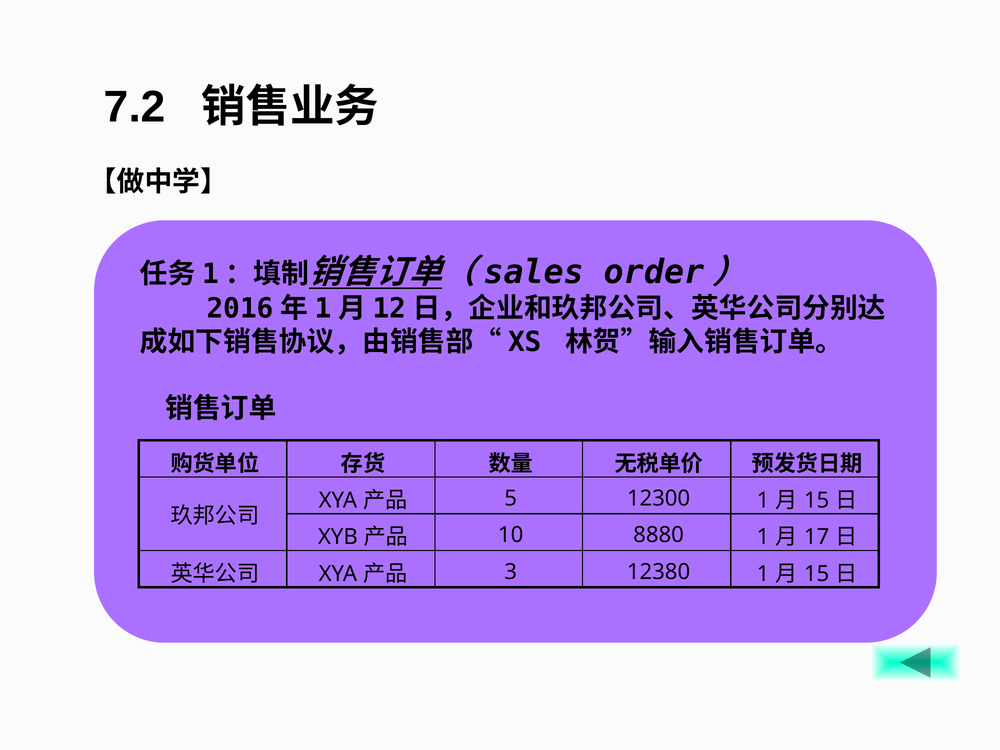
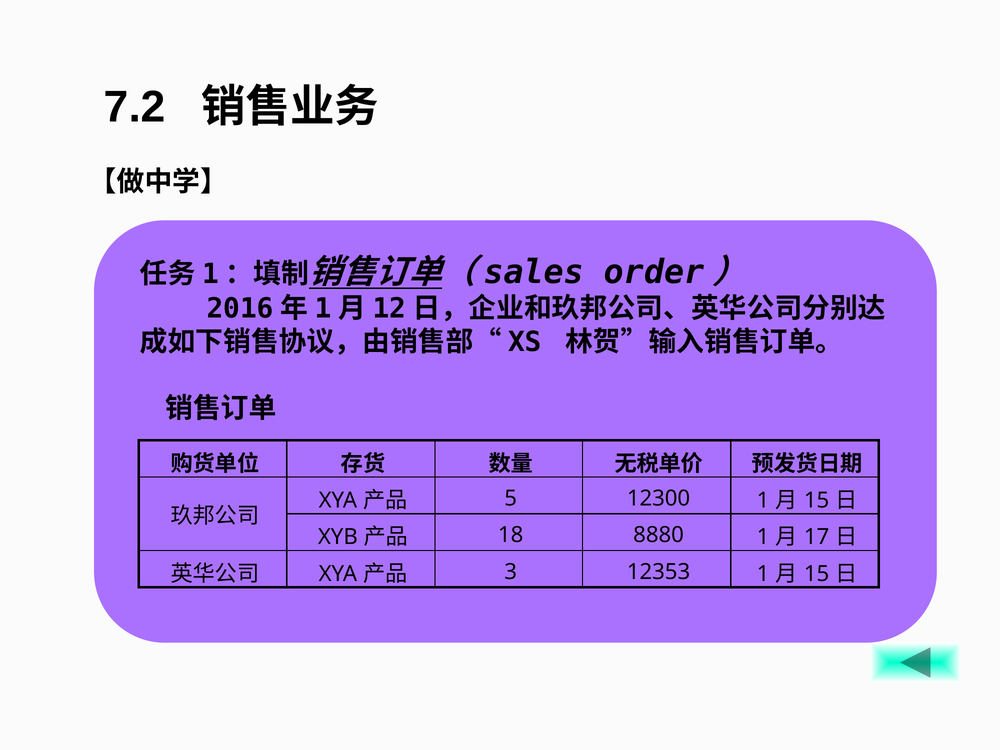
10: 10 -> 18
12380: 12380 -> 12353
